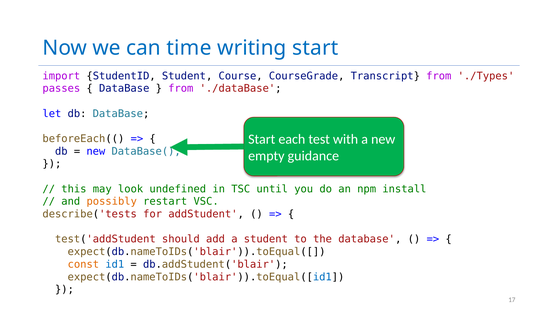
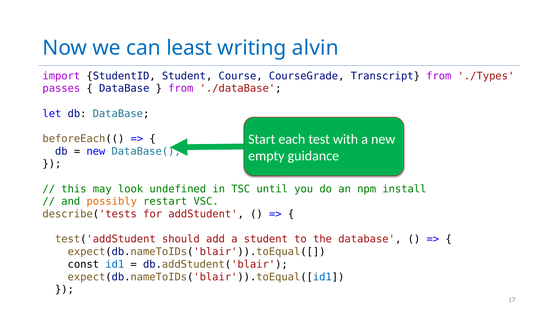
time: time -> least
writing start: start -> alvin
const colour: orange -> black
